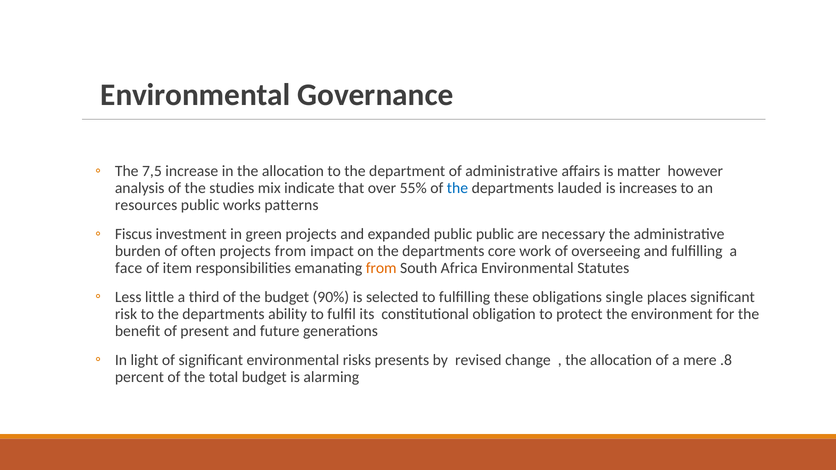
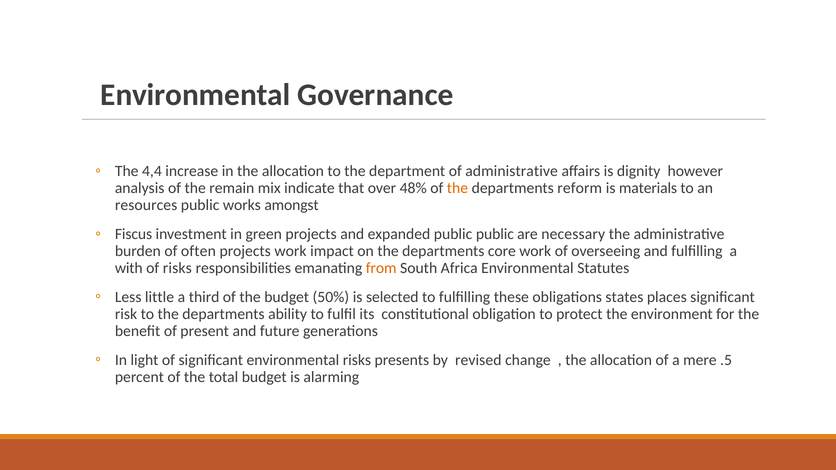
7,5: 7,5 -> 4,4
matter: matter -> dignity
studies: studies -> remain
55%: 55% -> 48%
the at (457, 188) colour: blue -> orange
lauded: lauded -> reform
increases: increases -> materials
patterns: patterns -> amongst
projects from: from -> work
face: face -> with
of item: item -> risks
90%: 90% -> 50%
single: single -> states
.8: .8 -> .5
